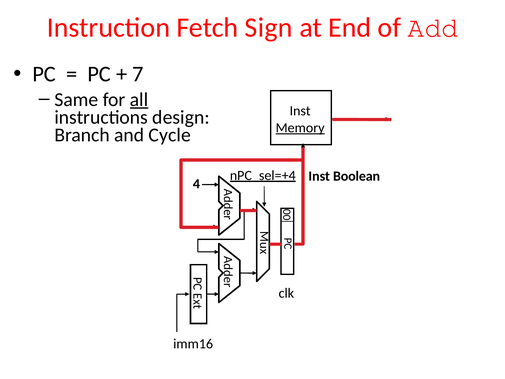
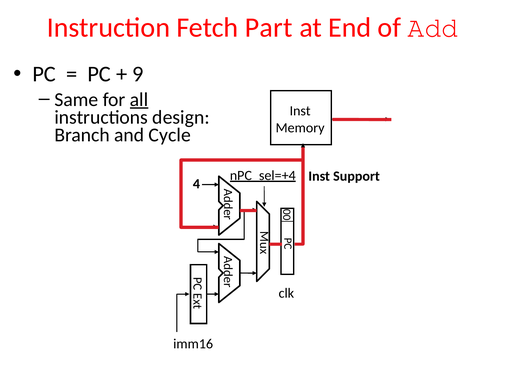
Sign: Sign -> Part
7: 7 -> 9
Memory underline: present -> none
Boolean: Boolean -> Support
